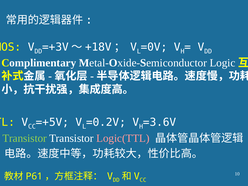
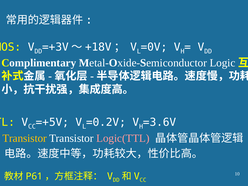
Transistor at (25, 138) colour: light green -> yellow
